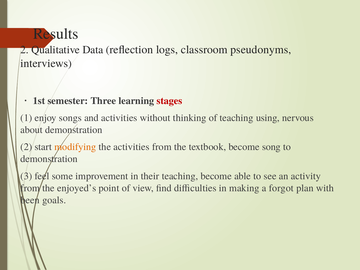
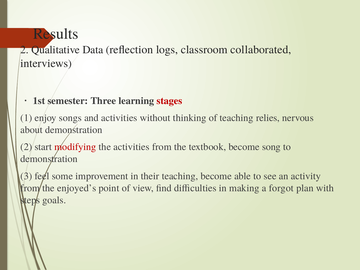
pseudonyms: pseudonyms -> collaborated
using: using -> relies
modifying colour: orange -> red
been: been -> steps
